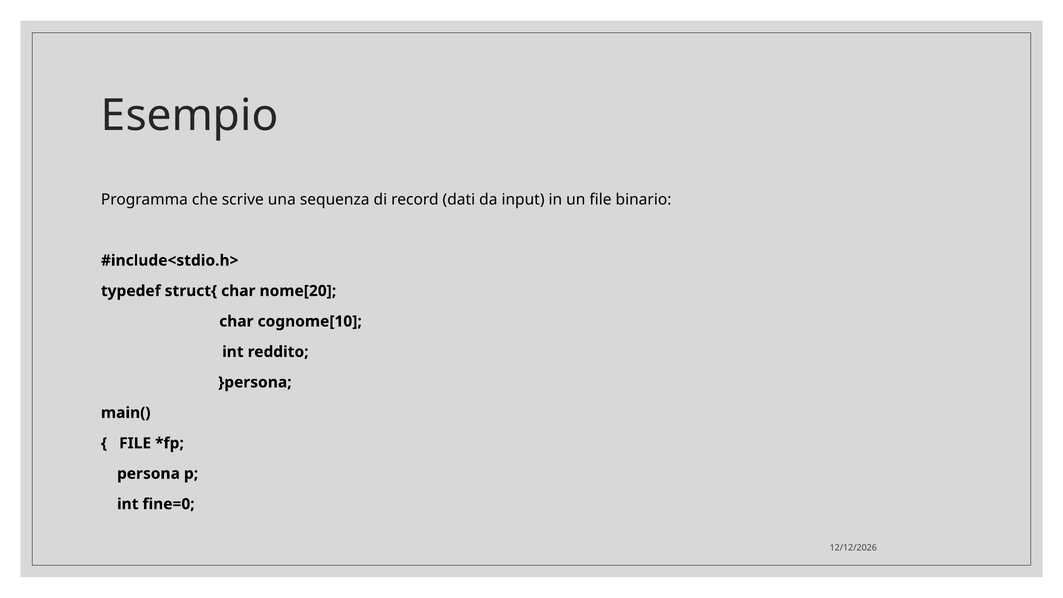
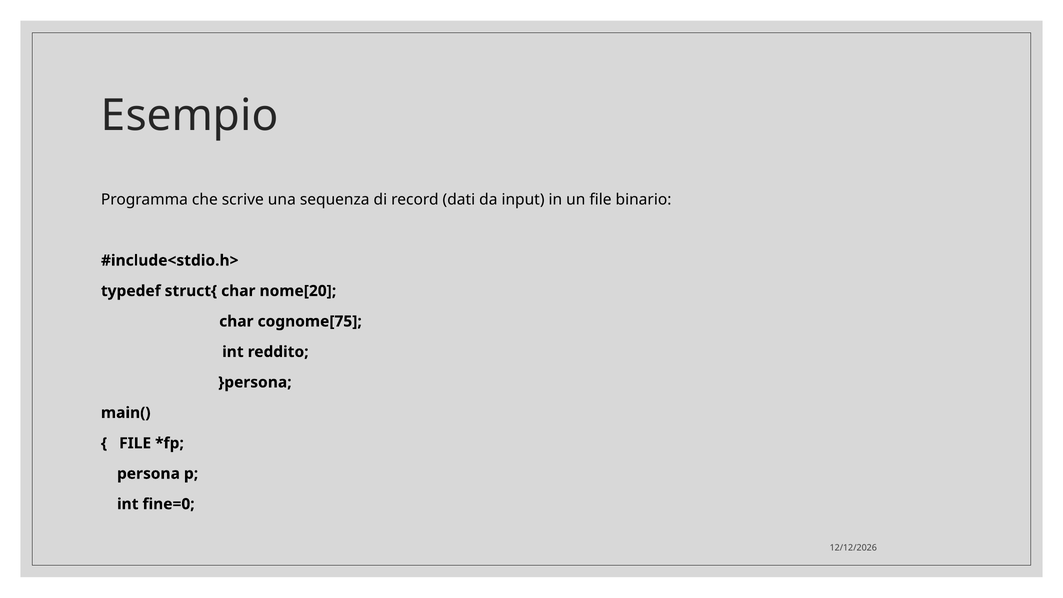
cognome[10: cognome[10 -> cognome[75
